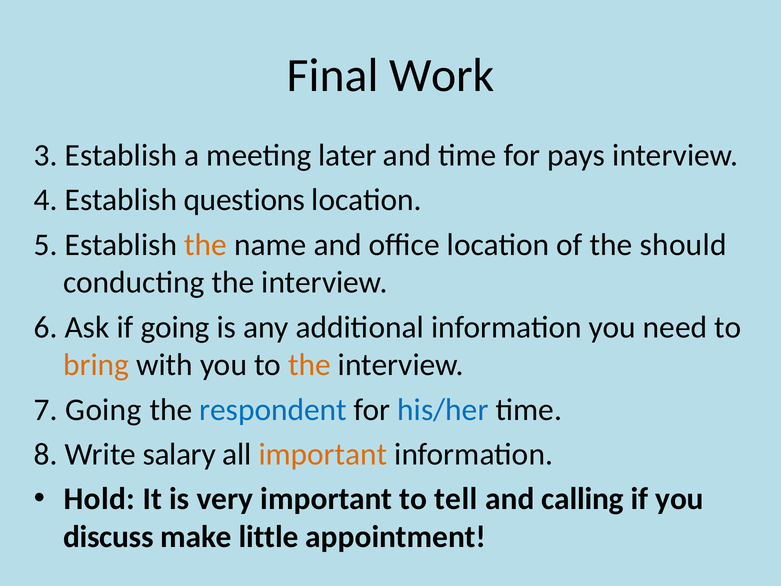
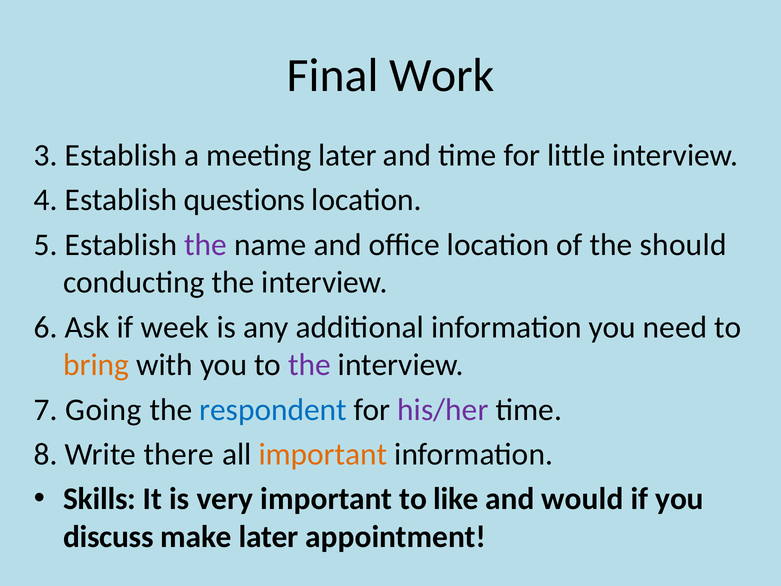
pays: pays -> little
the at (206, 245) colour: orange -> purple
if going: going -> week
the at (309, 365) colour: orange -> purple
his/her colour: blue -> purple
salary: salary -> there
Hold: Hold -> Skills
tell: tell -> like
calling: calling -> would
make little: little -> later
